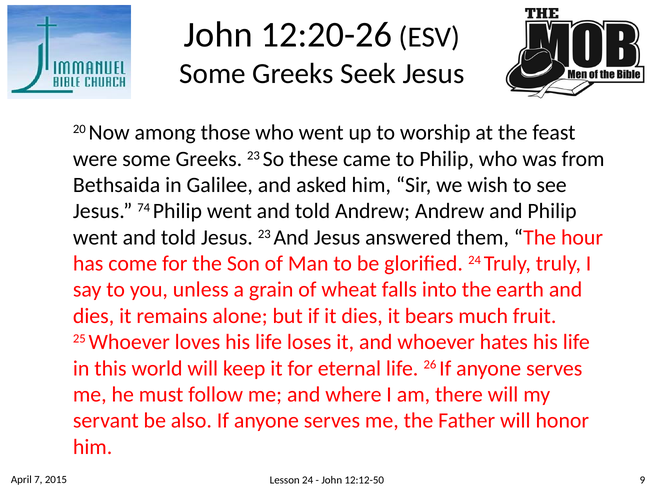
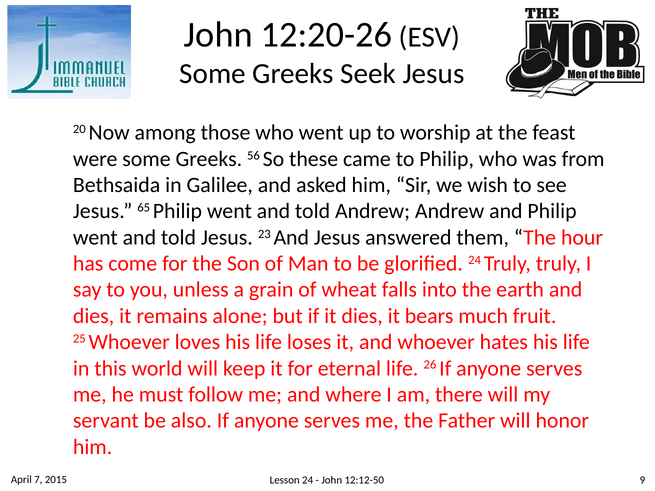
Greeks 23: 23 -> 56
74: 74 -> 65
